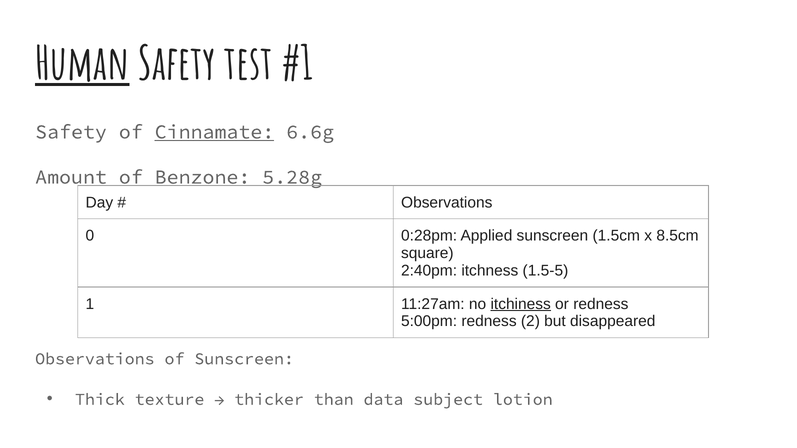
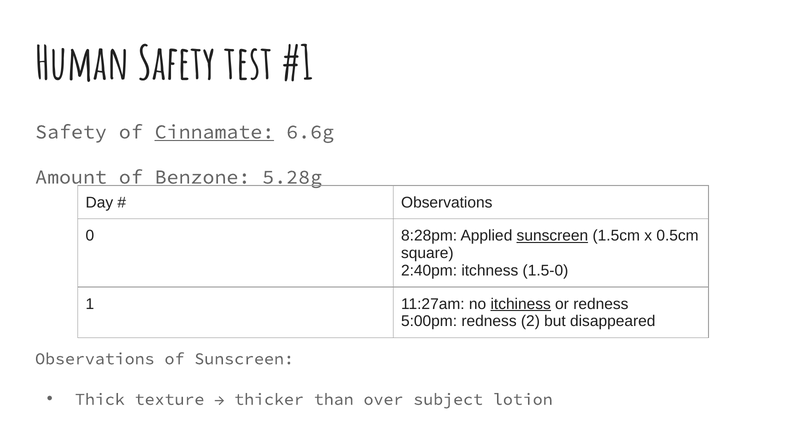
Human underline: present -> none
0:28pm: 0:28pm -> 8:28pm
sunscreen at (552, 236) underline: none -> present
8.5cm: 8.5cm -> 0.5cm
1.5-5: 1.5-5 -> 1.5-0
data: data -> over
